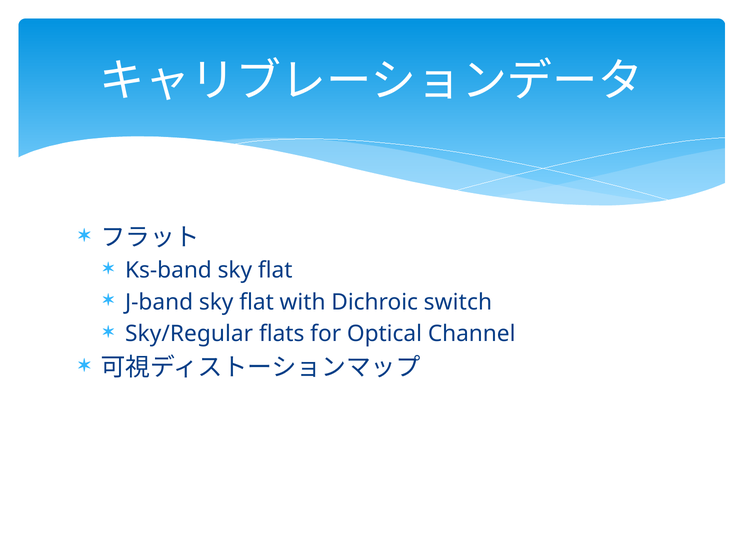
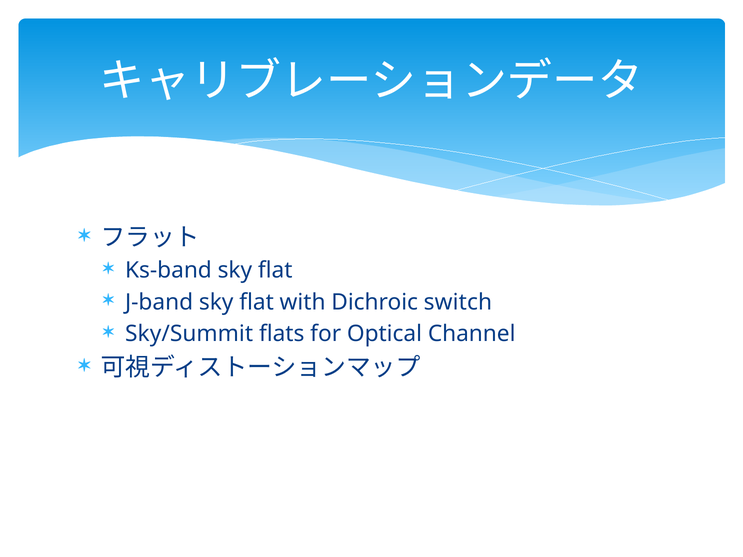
Sky/Regular: Sky/Regular -> Sky/Summit
